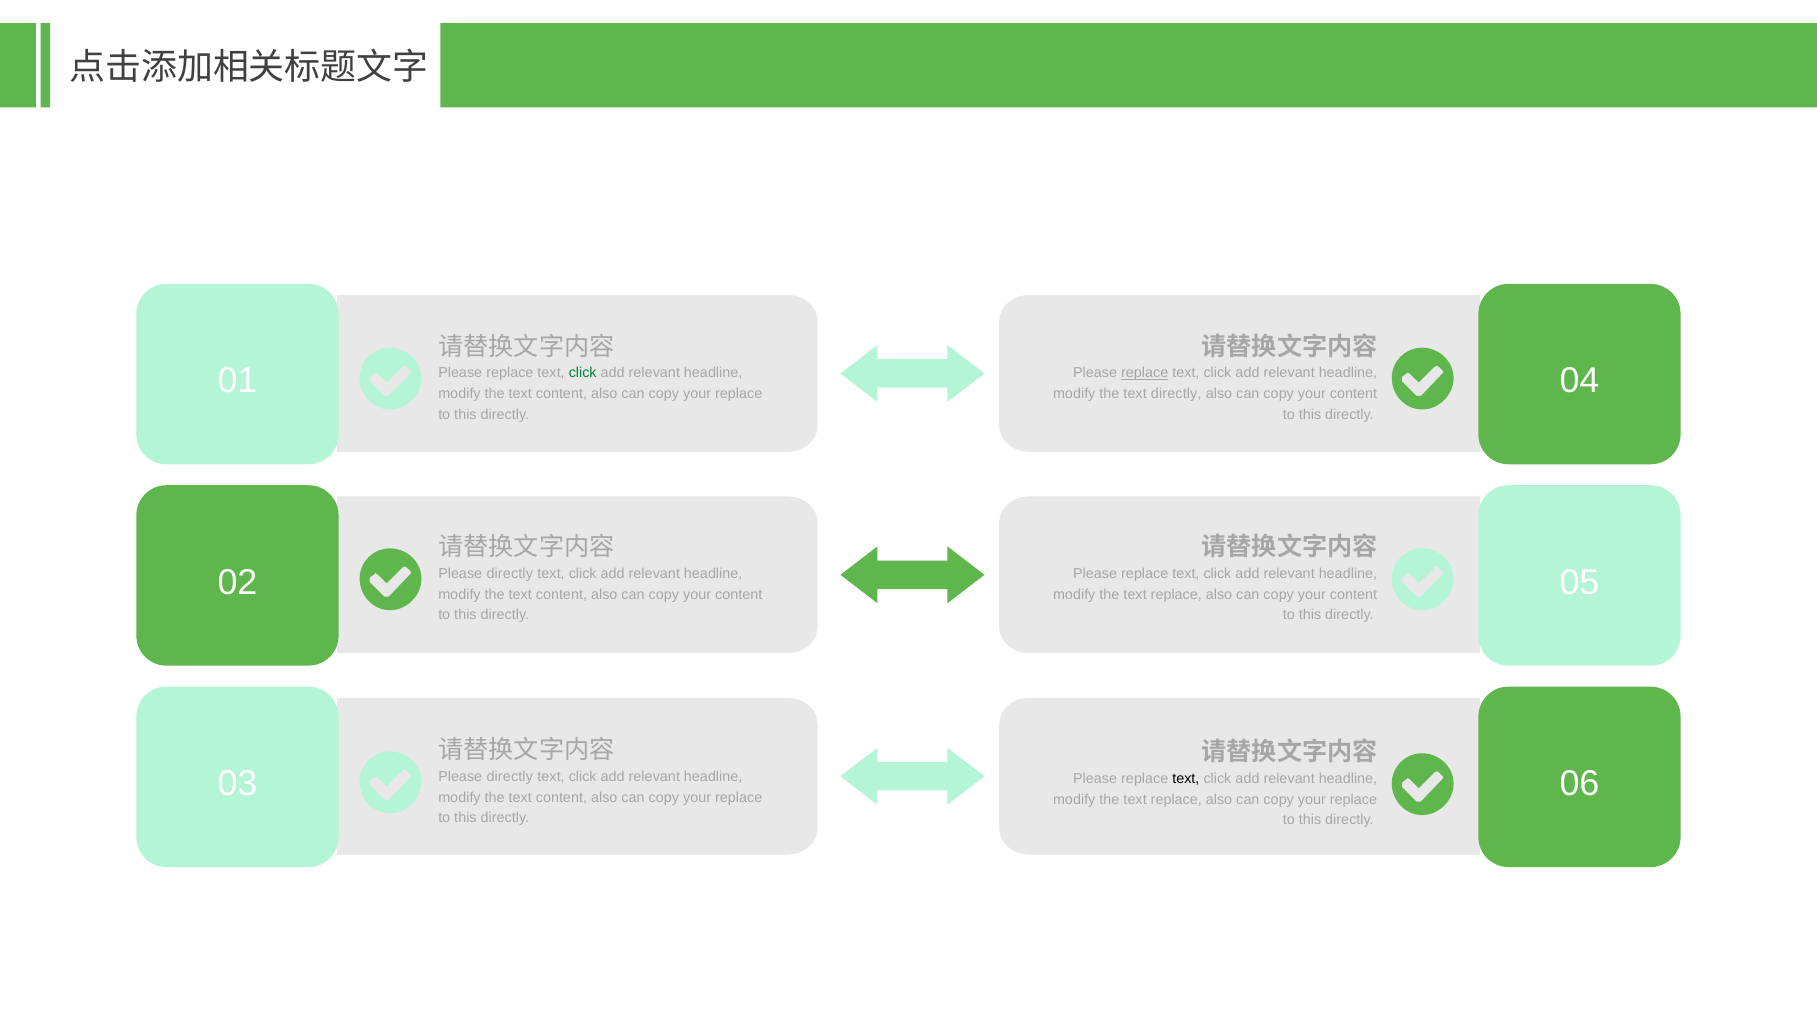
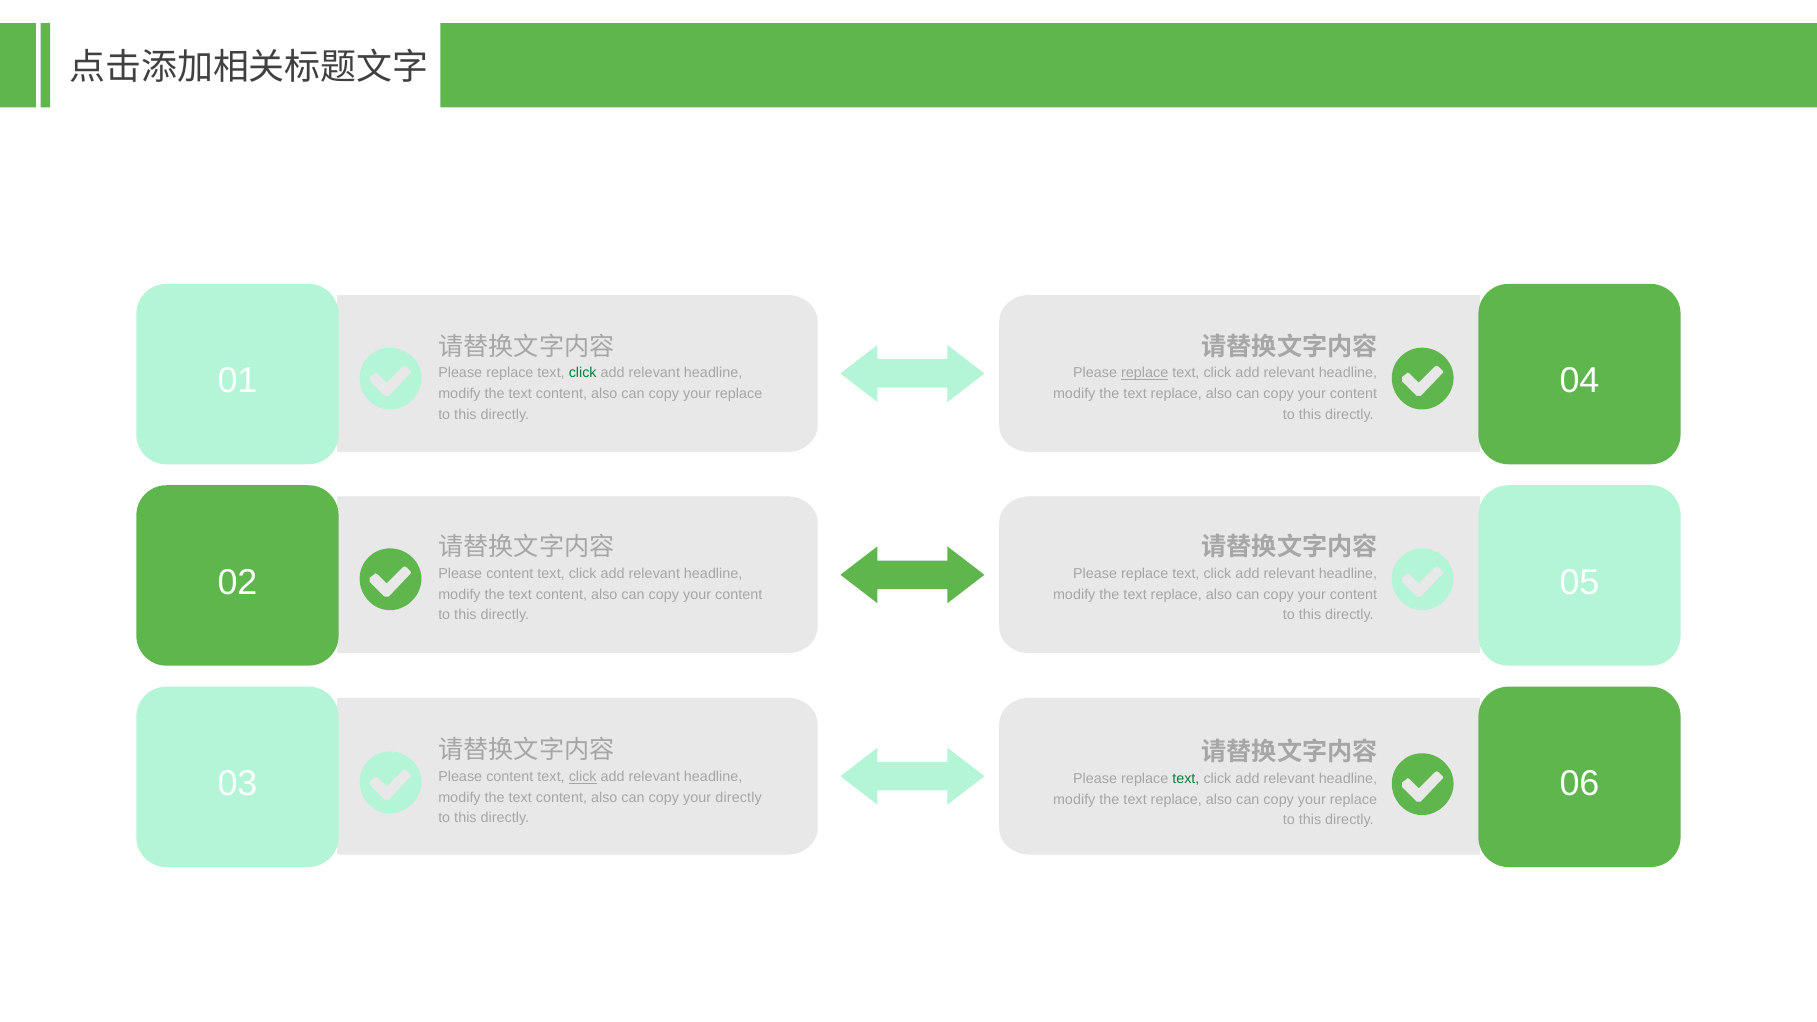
directly at (1176, 394): directly -> replace
directly at (510, 574): directly -> content
directly at (510, 777): directly -> content
click at (583, 777) underline: none -> present
text at (1186, 779) colour: black -> green
replace at (739, 798): replace -> directly
